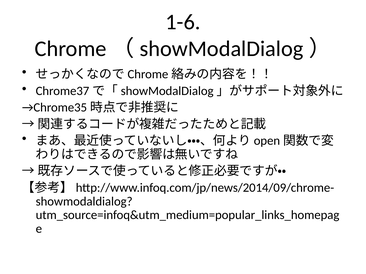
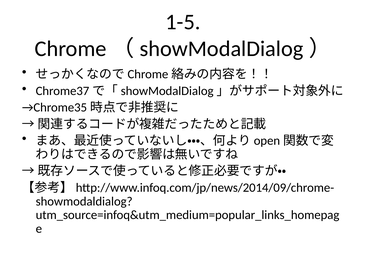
1-6: 1-6 -> 1-5
